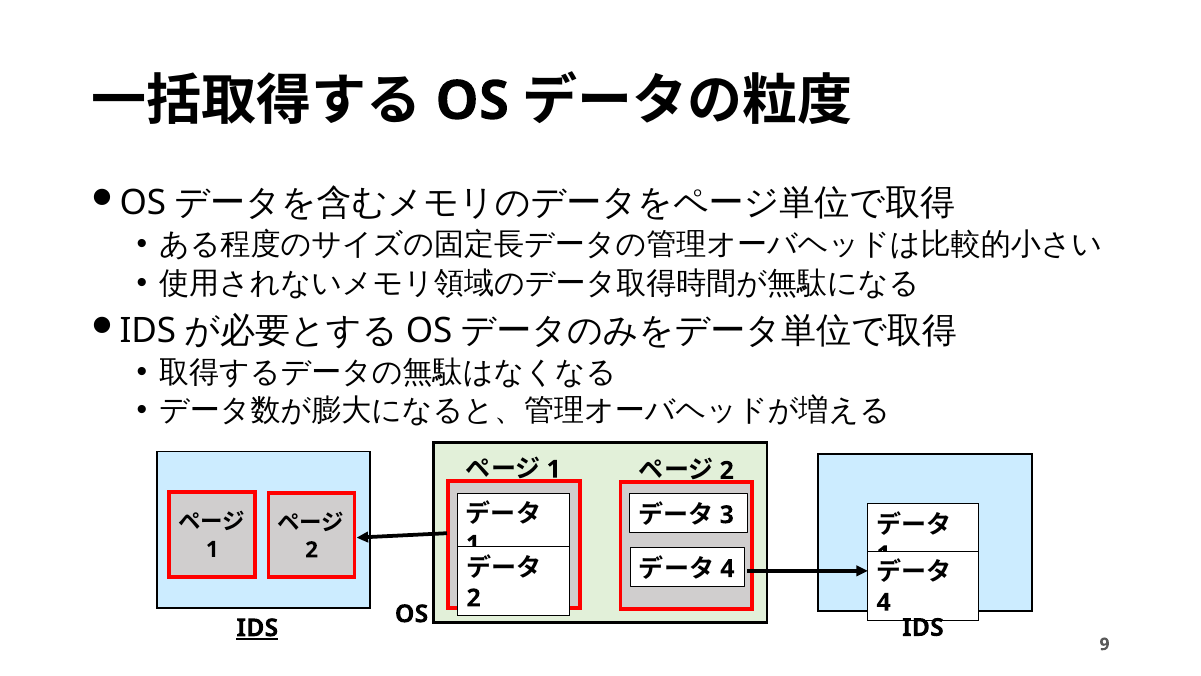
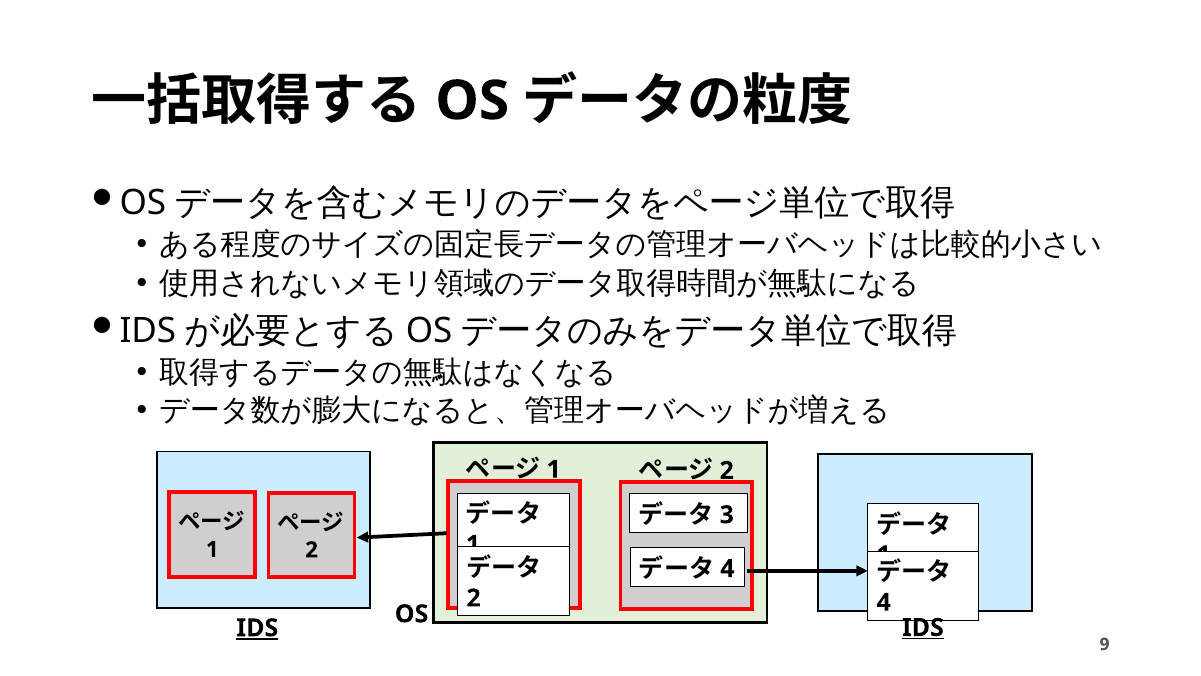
IDS at (923, 627) underline: none -> present
